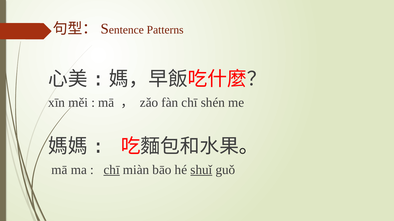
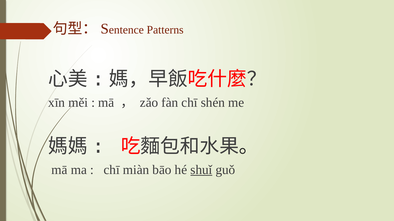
chī at (112, 170) underline: present -> none
